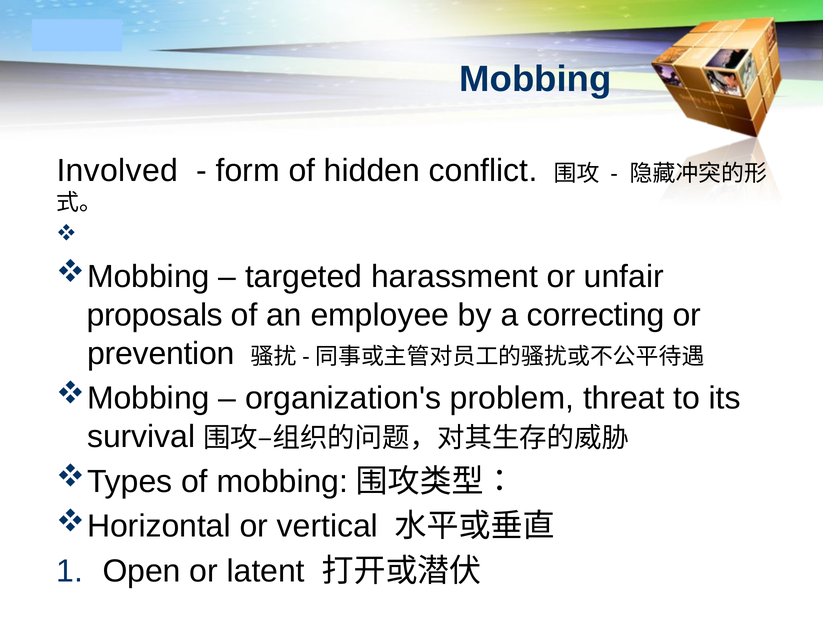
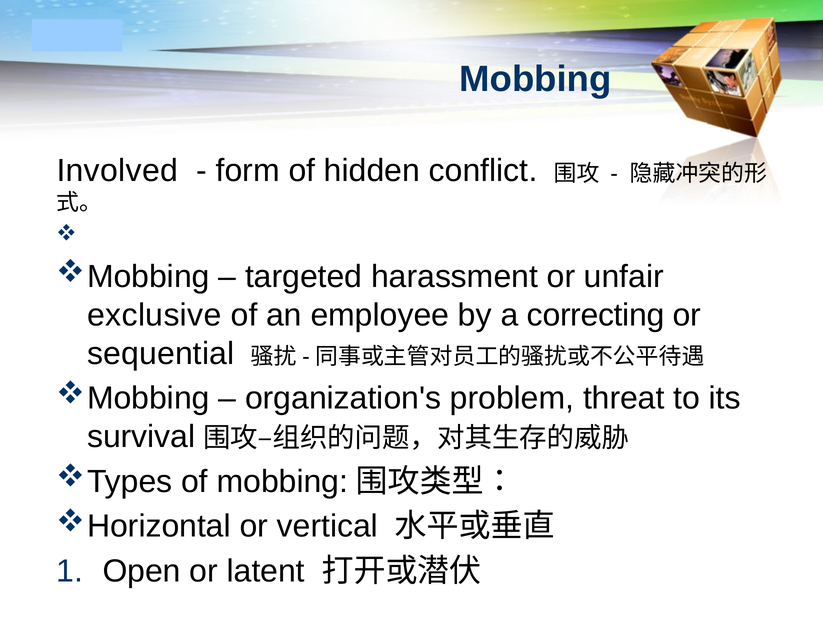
proposals: proposals -> exclusive
prevention: prevention -> sequential
